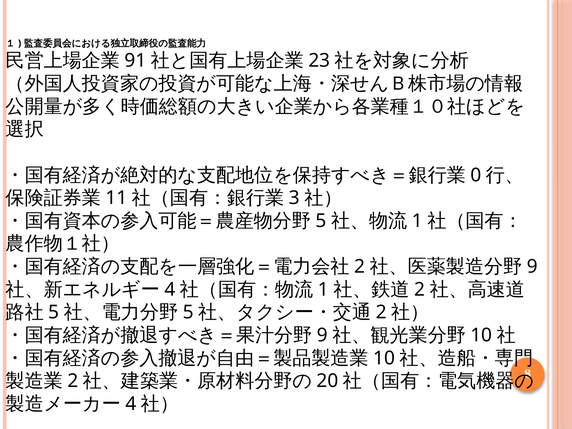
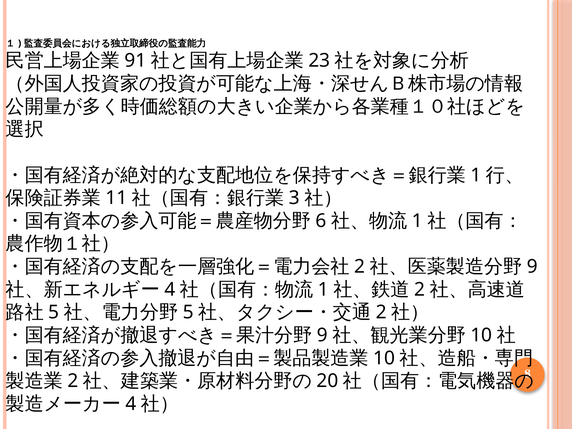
0 at (476, 175): 0 -> 1
5 at (321, 221): 5 -> 6
